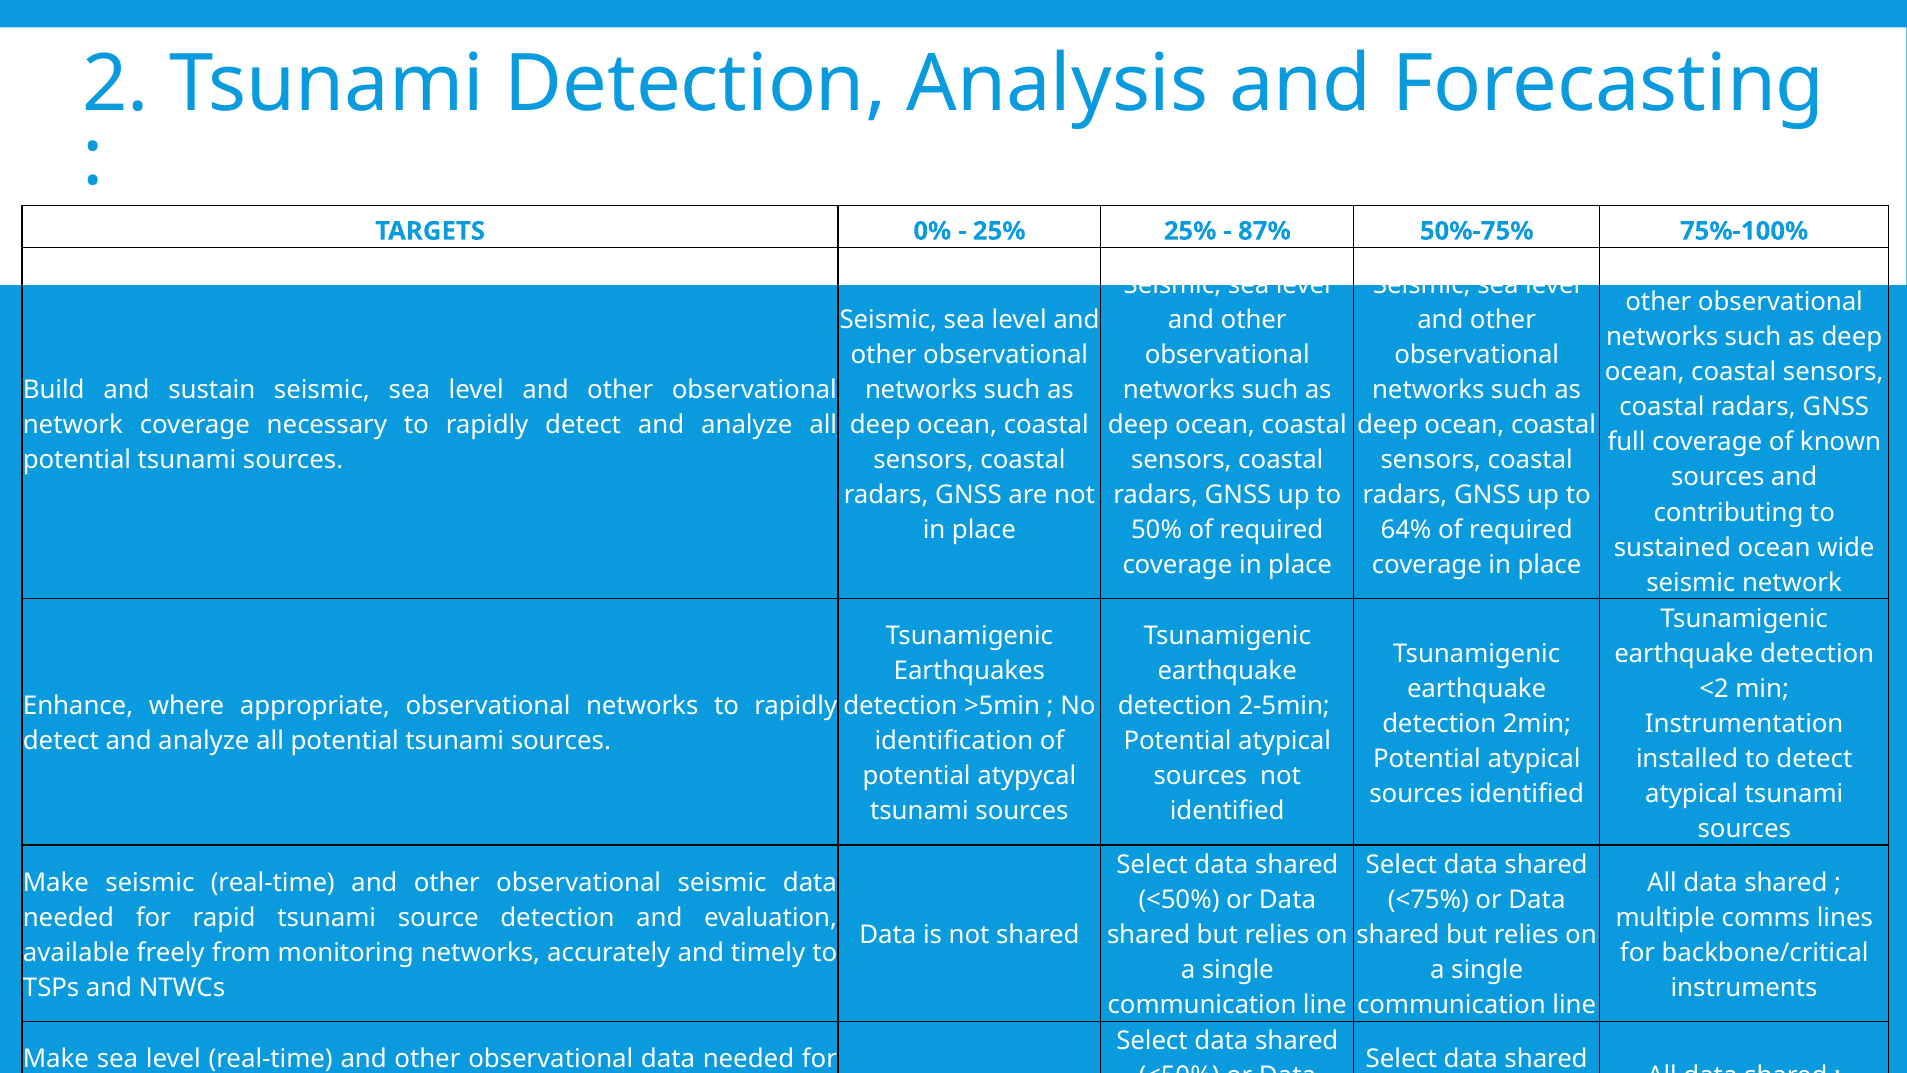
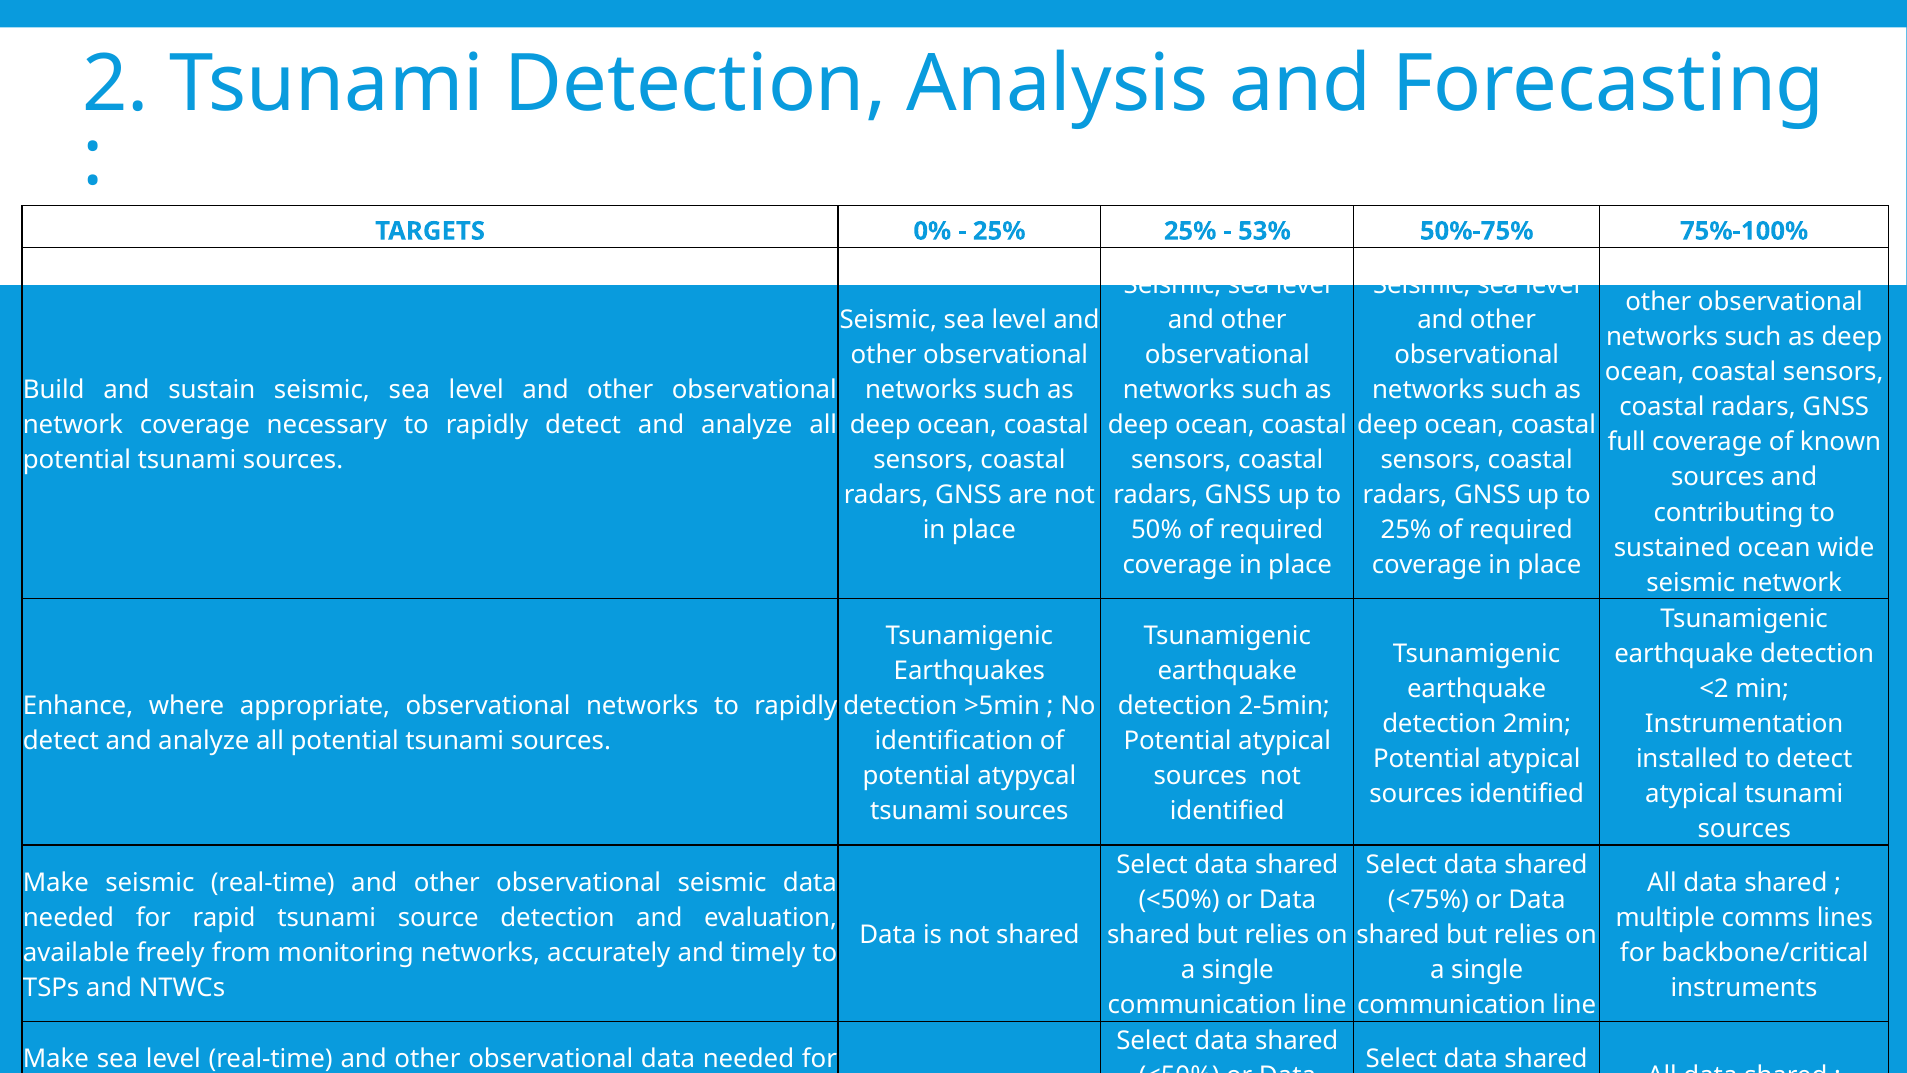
87%: 87% -> 53%
64% at (1406, 530): 64% -> 25%
